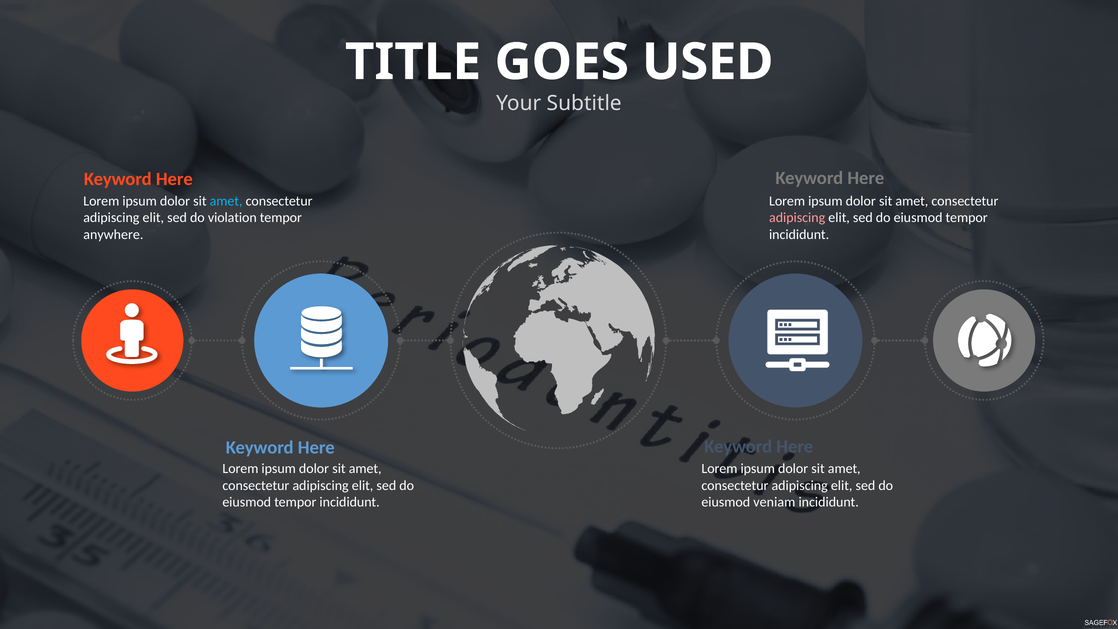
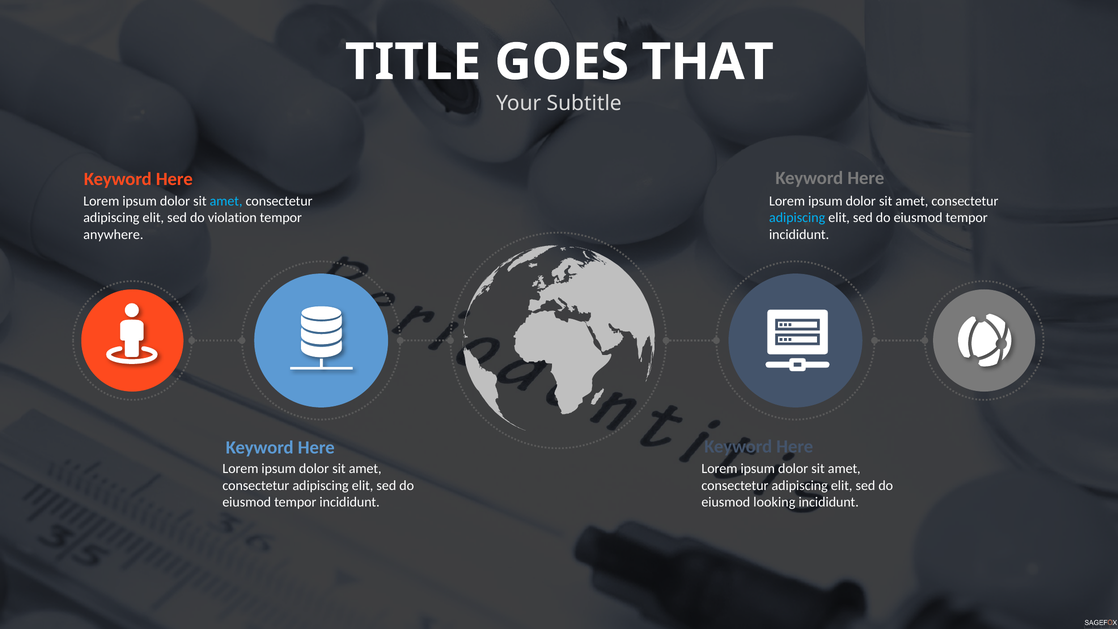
USED: USED -> THAT
adipiscing at (797, 218) colour: pink -> light blue
veniam: veniam -> looking
